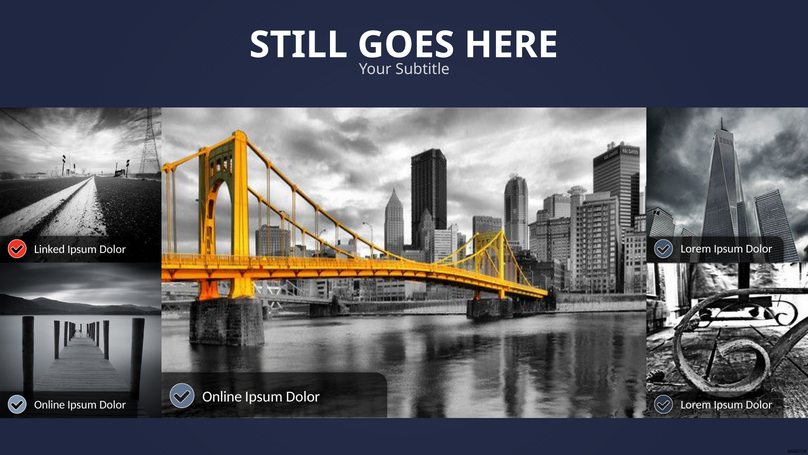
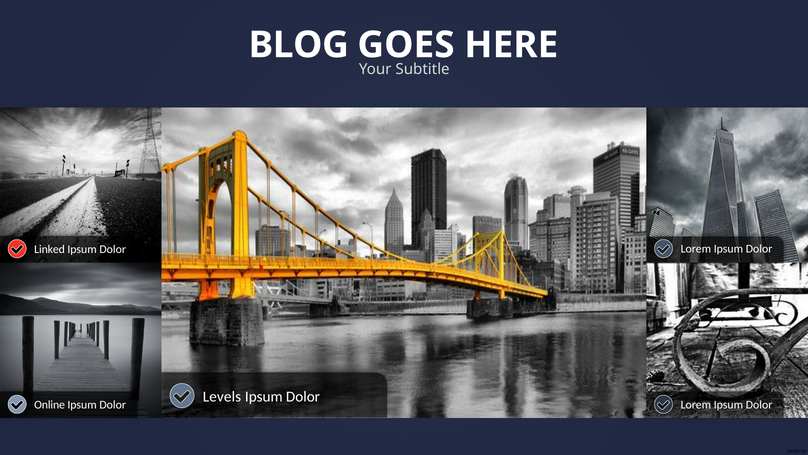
STILL: STILL -> BLOG
Online at (222, 396): Online -> Levels
